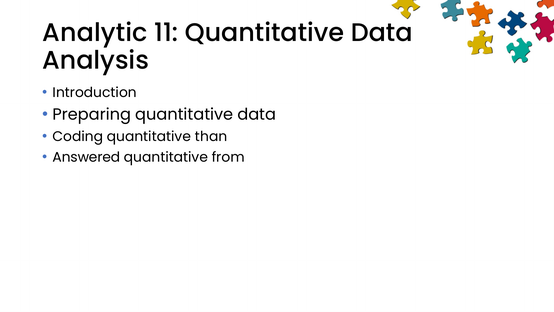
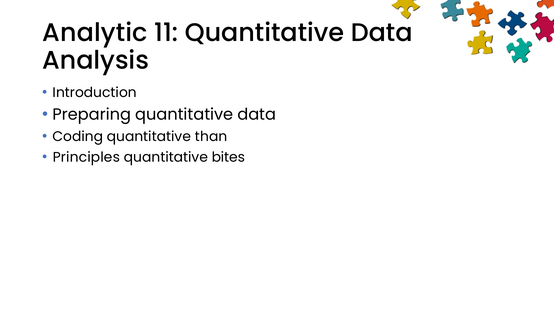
Answered: Answered -> Principles
from: from -> bites
